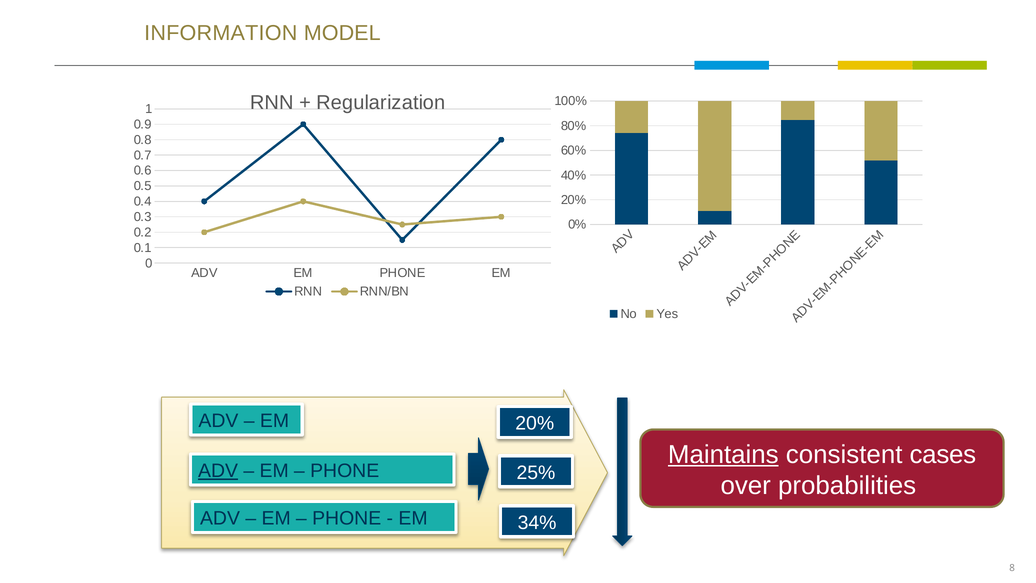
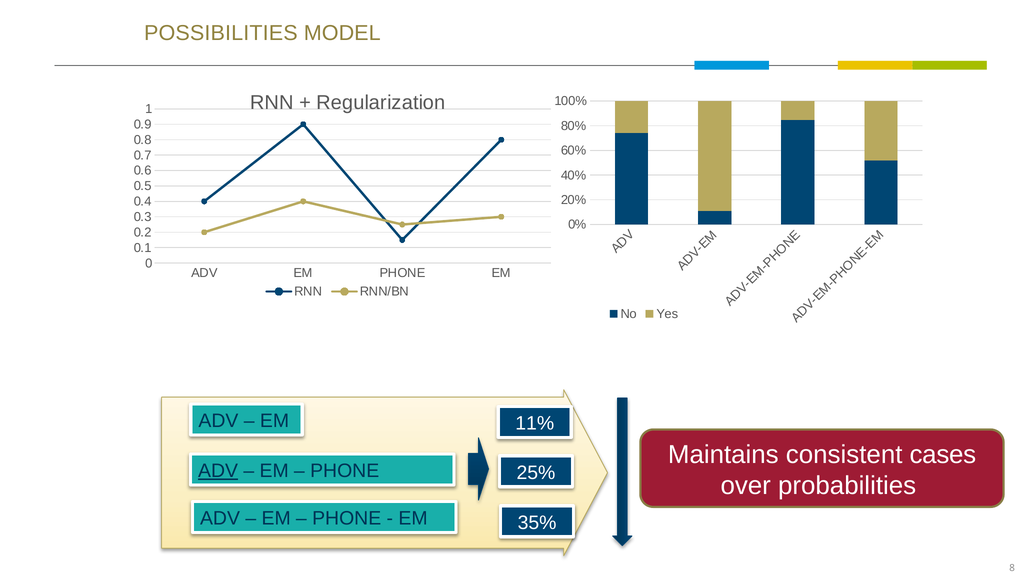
INFORMATION: INFORMATION -> POSSIBILITIES
20% at (535, 423): 20% -> 11%
Maintains underline: present -> none
34%: 34% -> 35%
